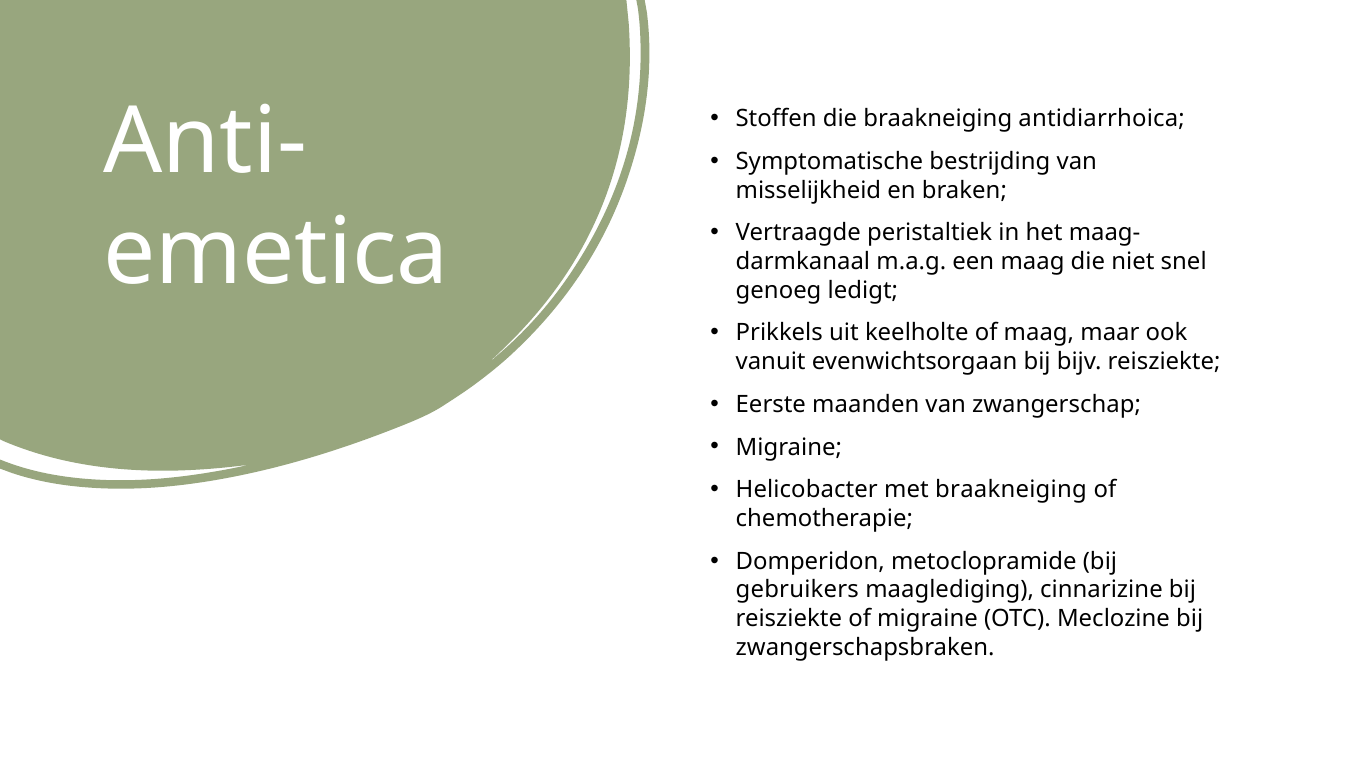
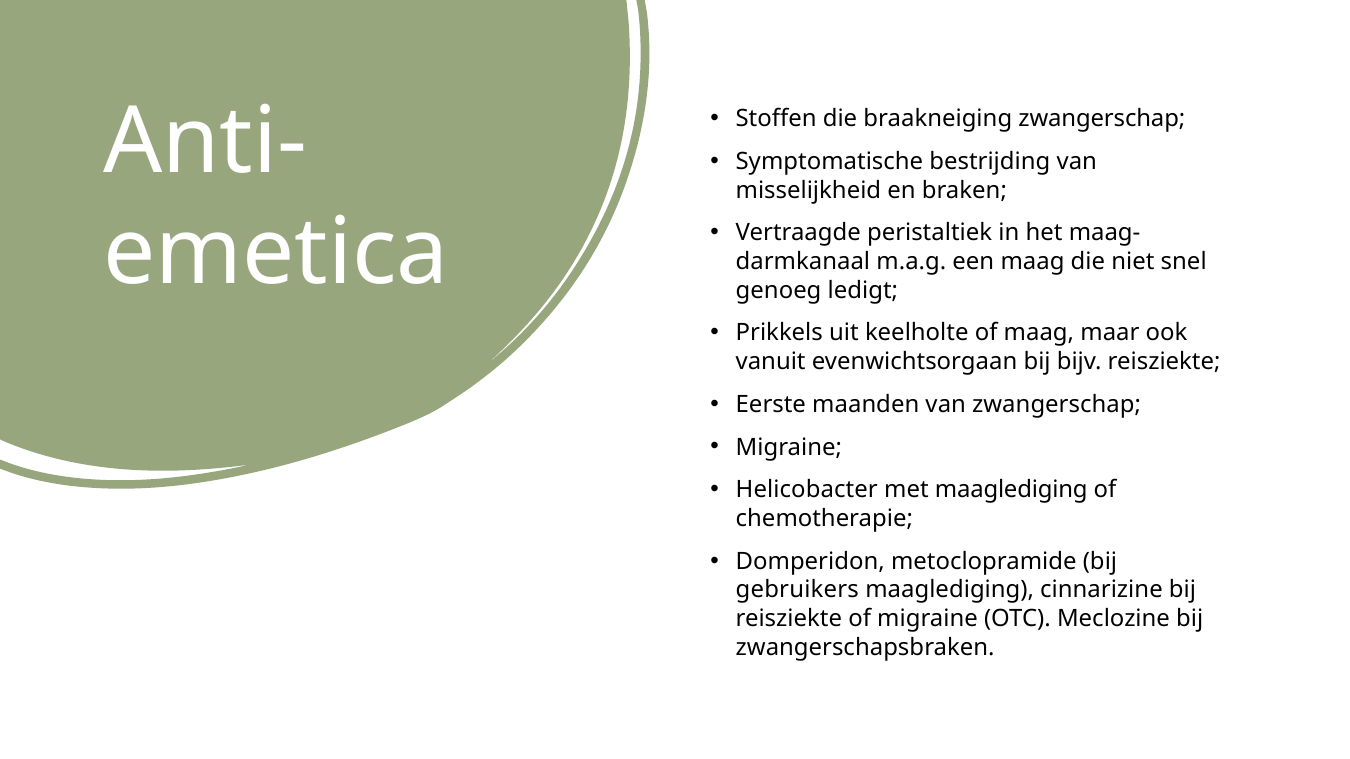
braakneiging antidiarrhoica: antidiarrhoica -> zwangerschap
met braakneiging: braakneiging -> maaglediging
